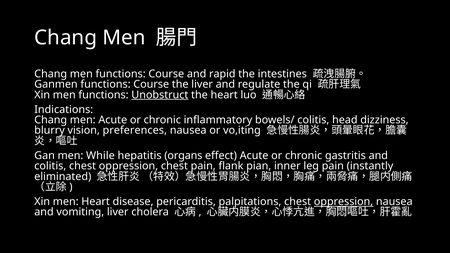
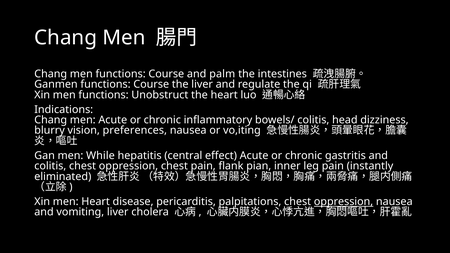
rapid: rapid -> palm
Unobstruct underline: present -> none
organs: organs -> central
